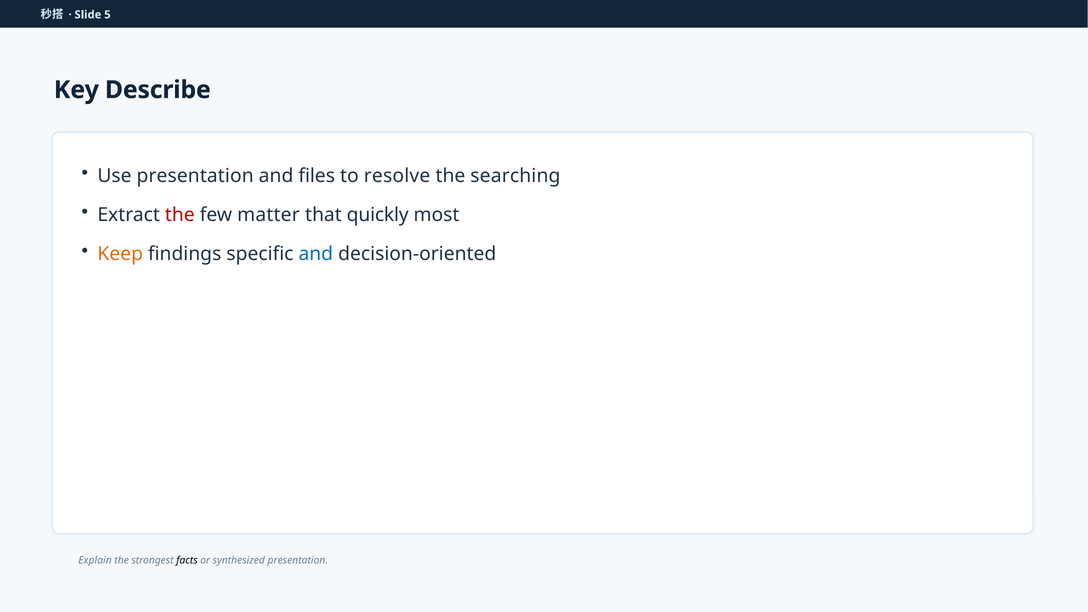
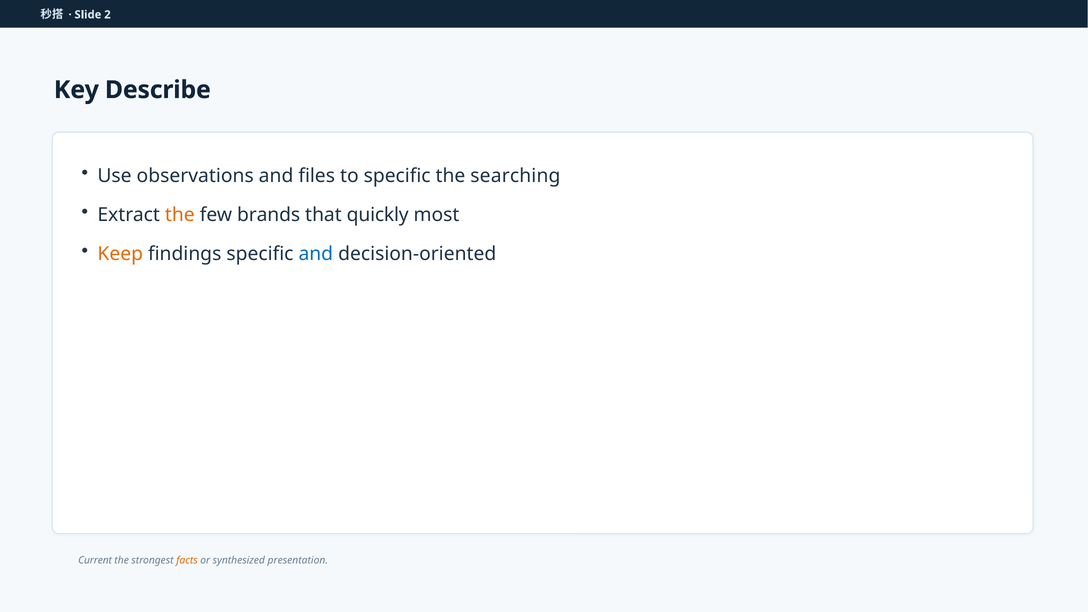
5: 5 -> 2
Use presentation: presentation -> observations
to resolve: resolve -> specific
the at (180, 215) colour: red -> orange
matter: matter -> brands
Explain: Explain -> Current
facts colour: black -> orange
